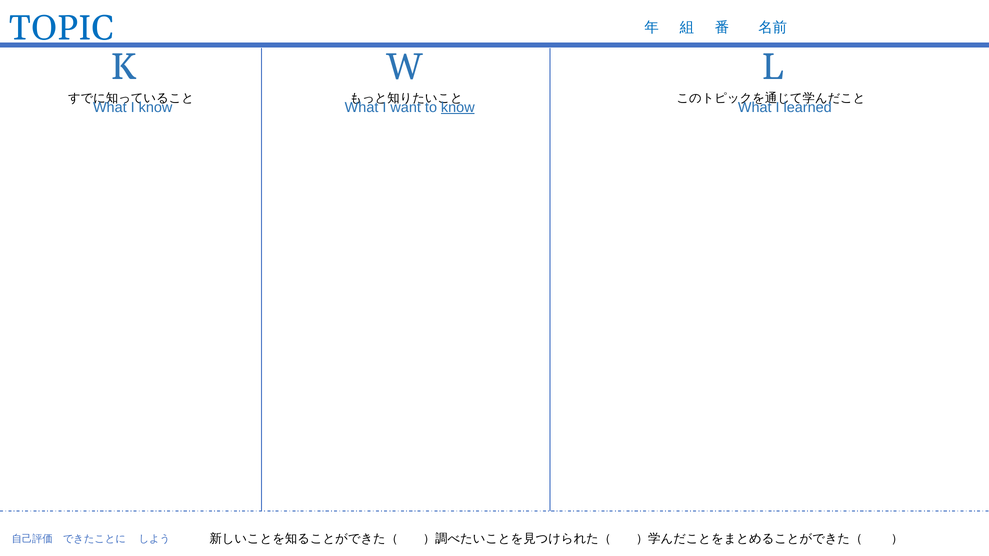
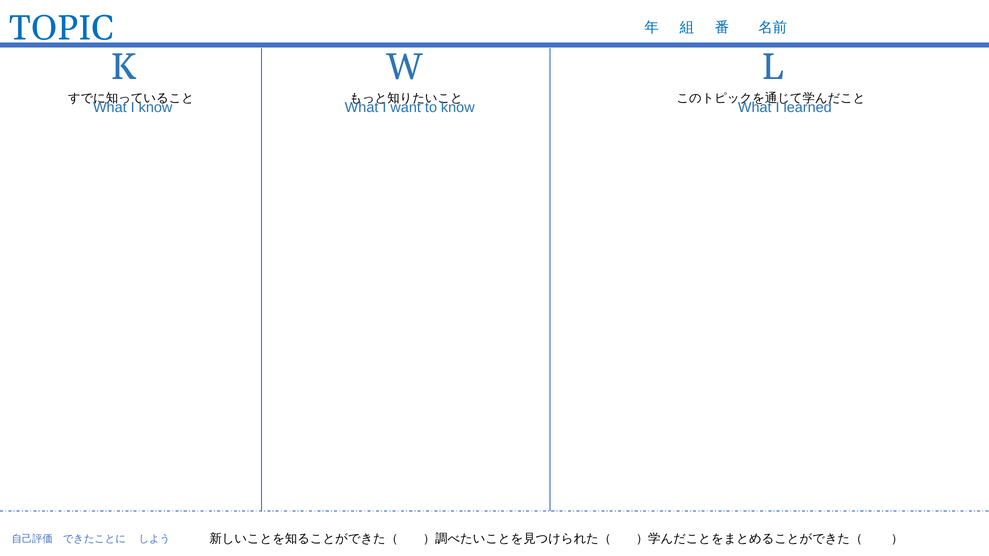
know at (458, 107) underline: present -> none
